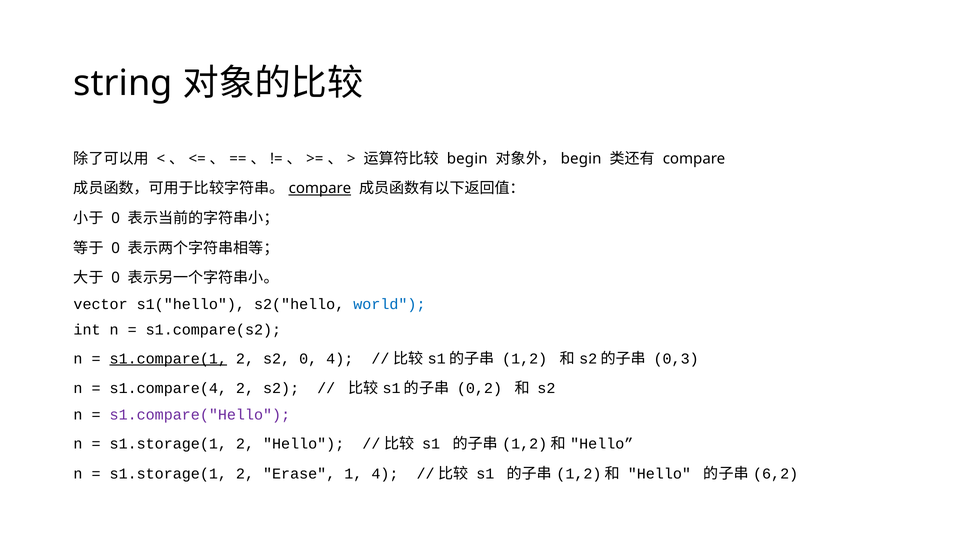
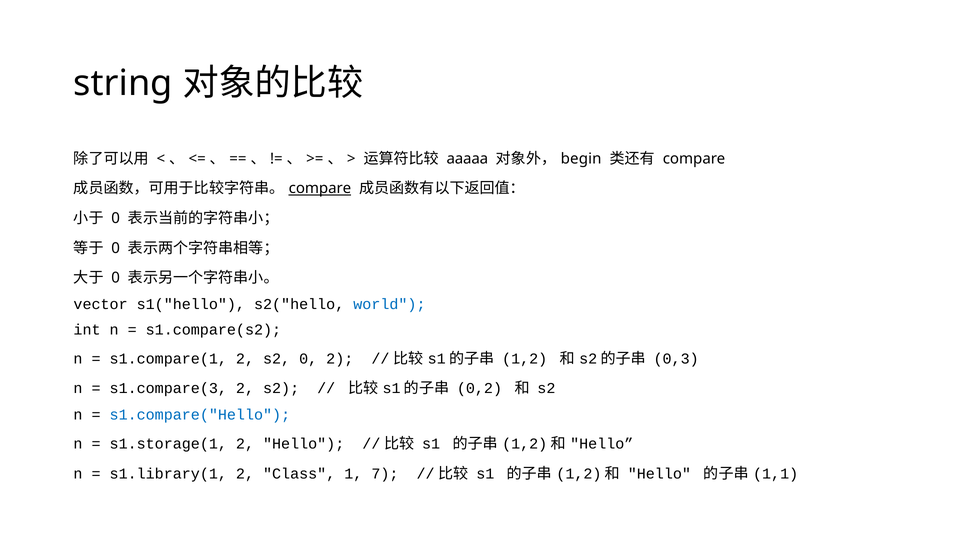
begin at (467, 159): begin -> aaaaa
s1.compare(1 underline: present -> none
0 4: 4 -> 2
s1.compare(4: s1.compare(4 -> s1.compare(3
s1.compare("Hello colour: purple -> blue
s1.storage(1 at (168, 474): s1.storage(1 -> s1.library(1
Erase: Erase -> Class
1 4: 4 -> 7
6,2: 6,2 -> 1,1
